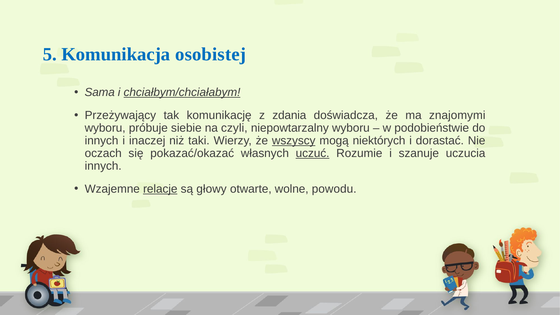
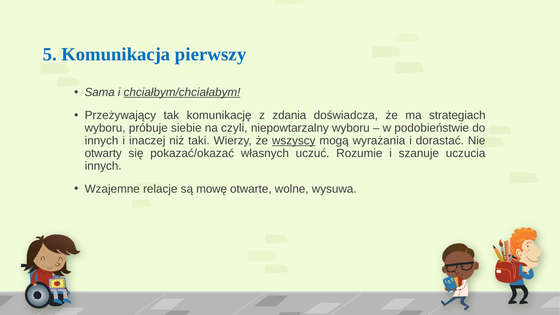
osobistej: osobistej -> pierwszy
znajomymi: znajomymi -> strategiach
niektórych: niektórych -> wyrażania
oczach: oczach -> otwarty
uczuć underline: present -> none
relacje underline: present -> none
głowy: głowy -> mowę
powodu: powodu -> wysuwa
